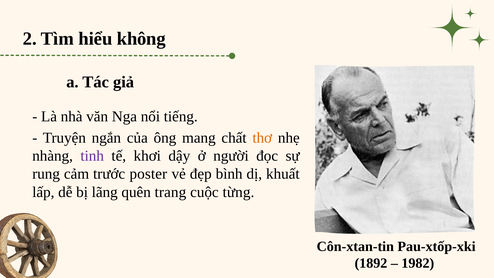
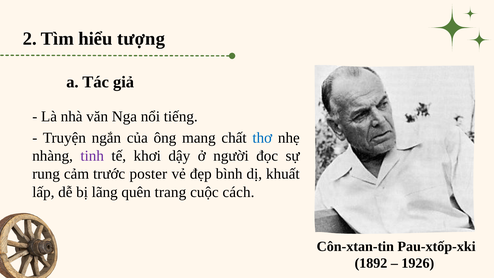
không: không -> tượng
thơ colour: orange -> blue
từng: từng -> cách
1982: 1982 -> 1926
